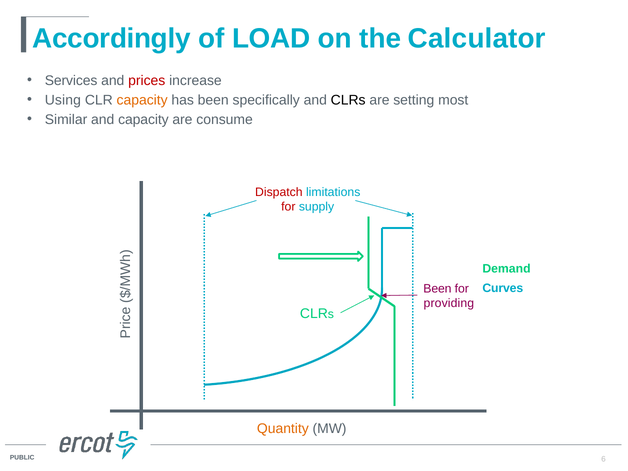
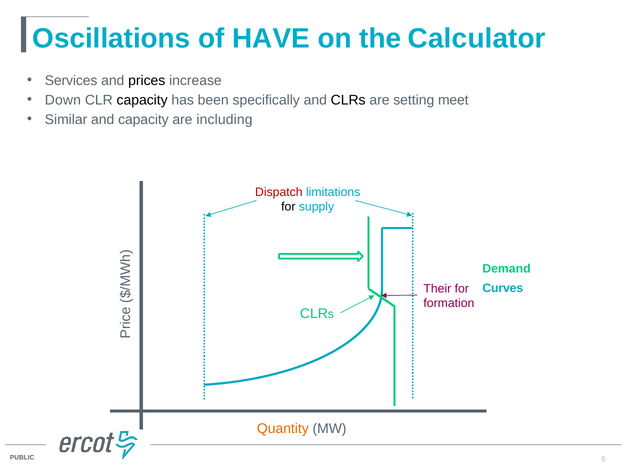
Accordingly: Accordingly -> Oscillations
LOAD: LOAD -> HAVE
prices colour: red -> black
Using: Using -> Down
capacity at (142, 100) colour: orange -> black
most: most -> meet
consume: consume -> including
for at (288, 207) colour: red -> black
Been at (437, 289): Been -> Their
providing: providing -> formation
